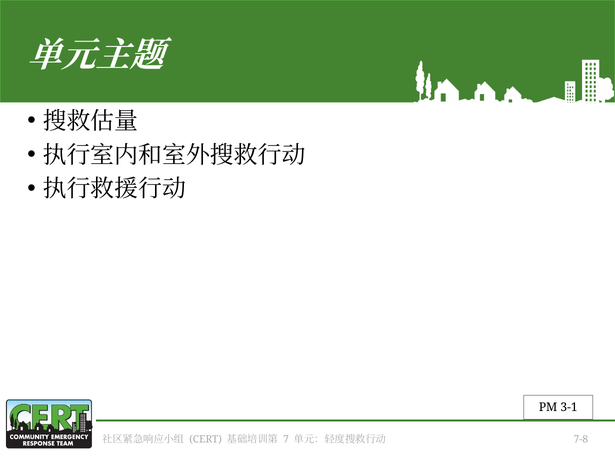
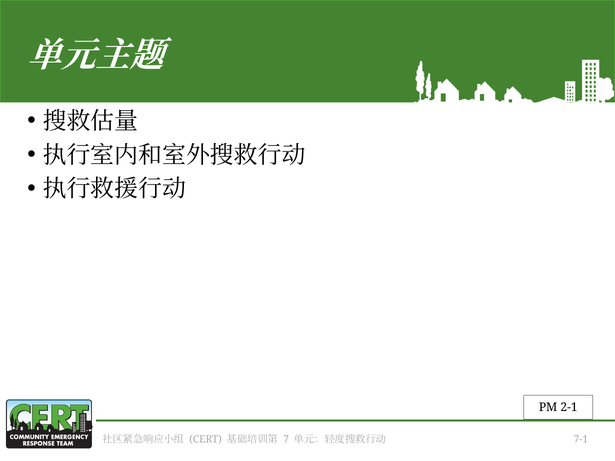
3-1: 3-1 -> 2-1
7-8: 7-8 -> 7-1
